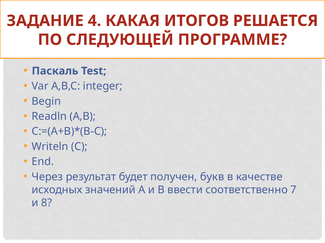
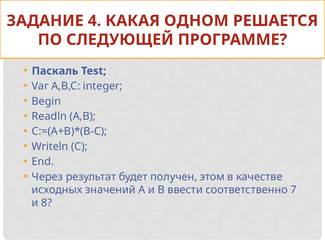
ИТОГОВ: ИТОГОВ -> ОДНОМ
букв: букв -> этом
